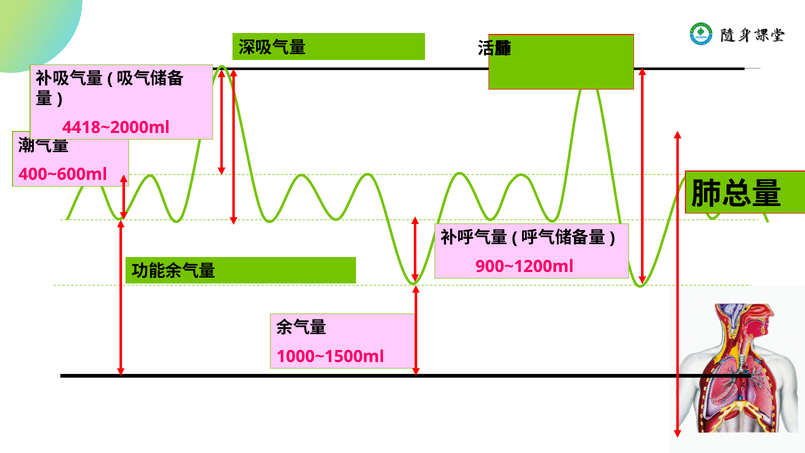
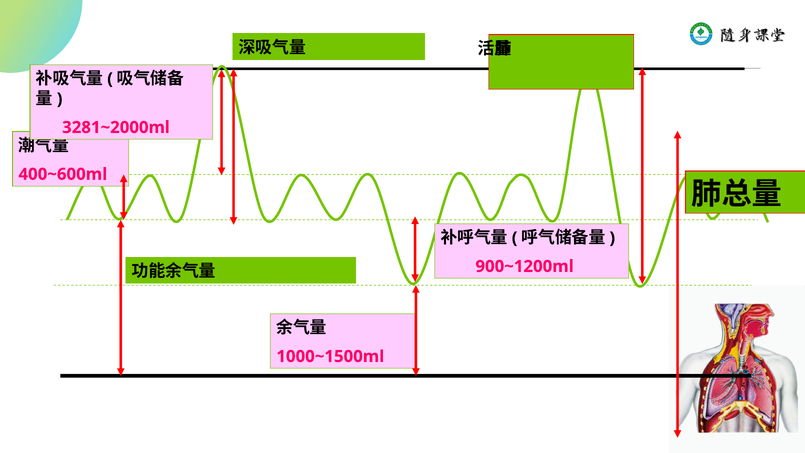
4418~2000ml: 4418~2000ml -> 3281~2000ml
